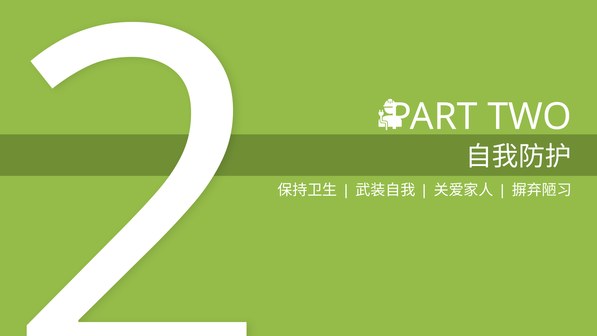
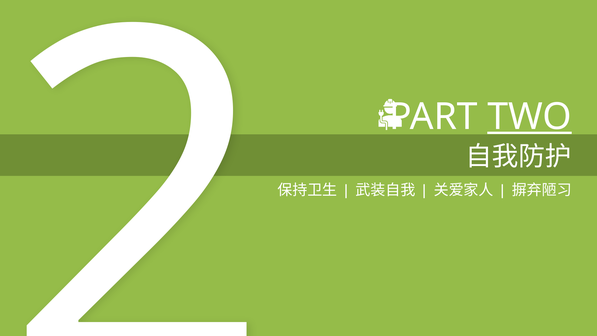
TWO underline: none -> present
